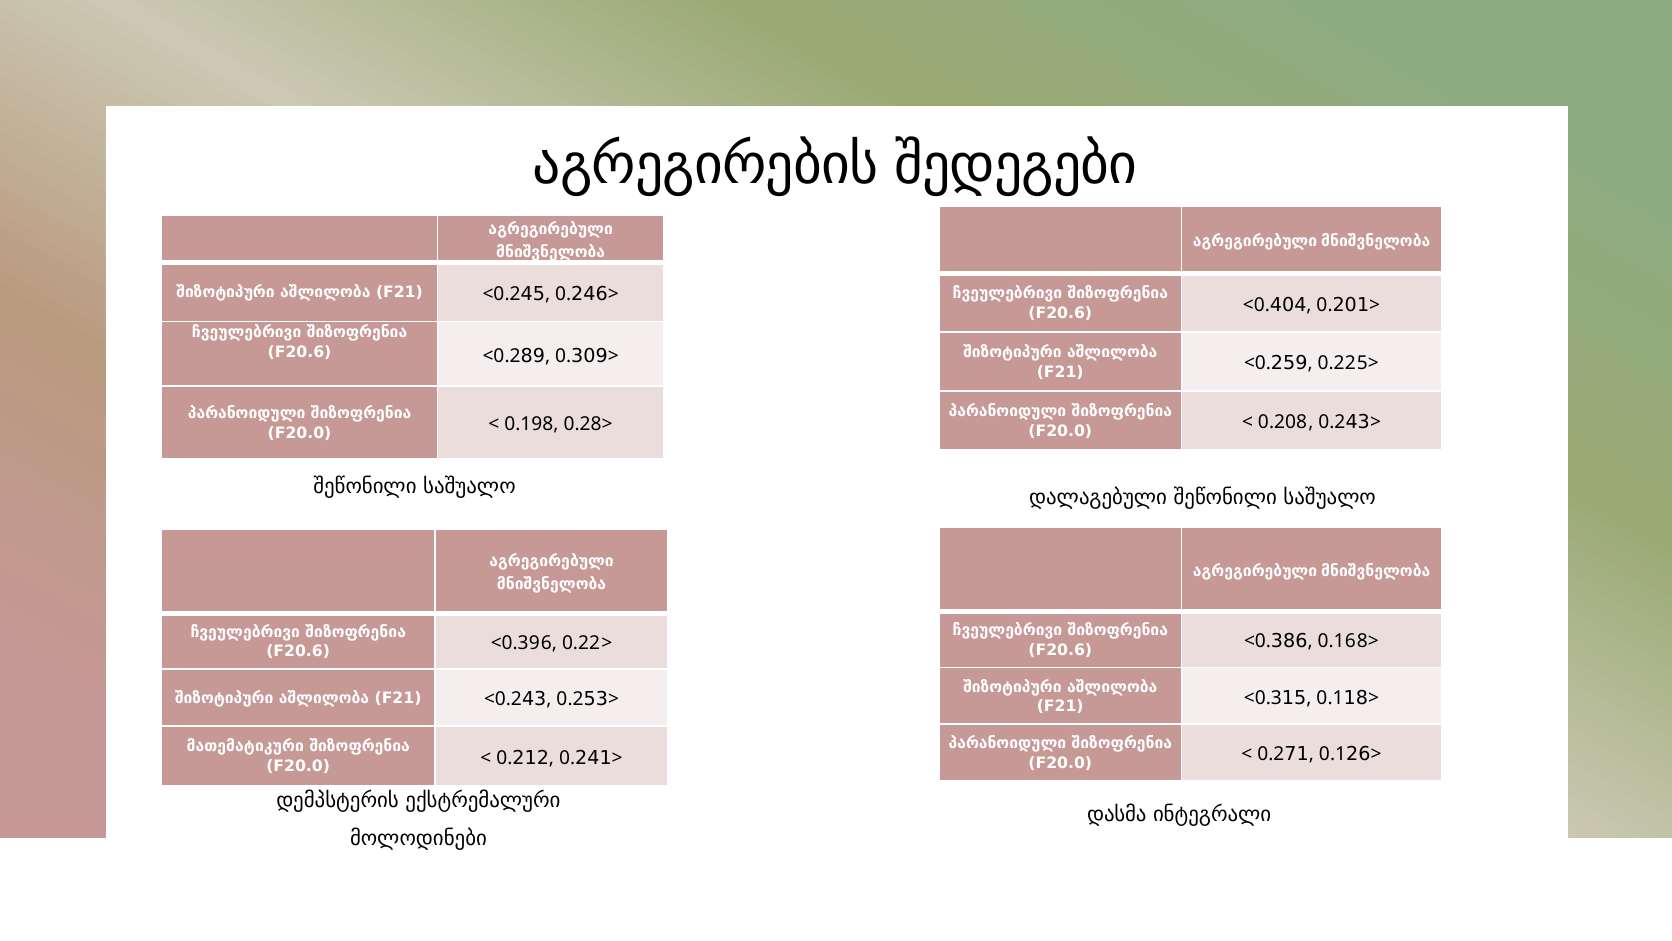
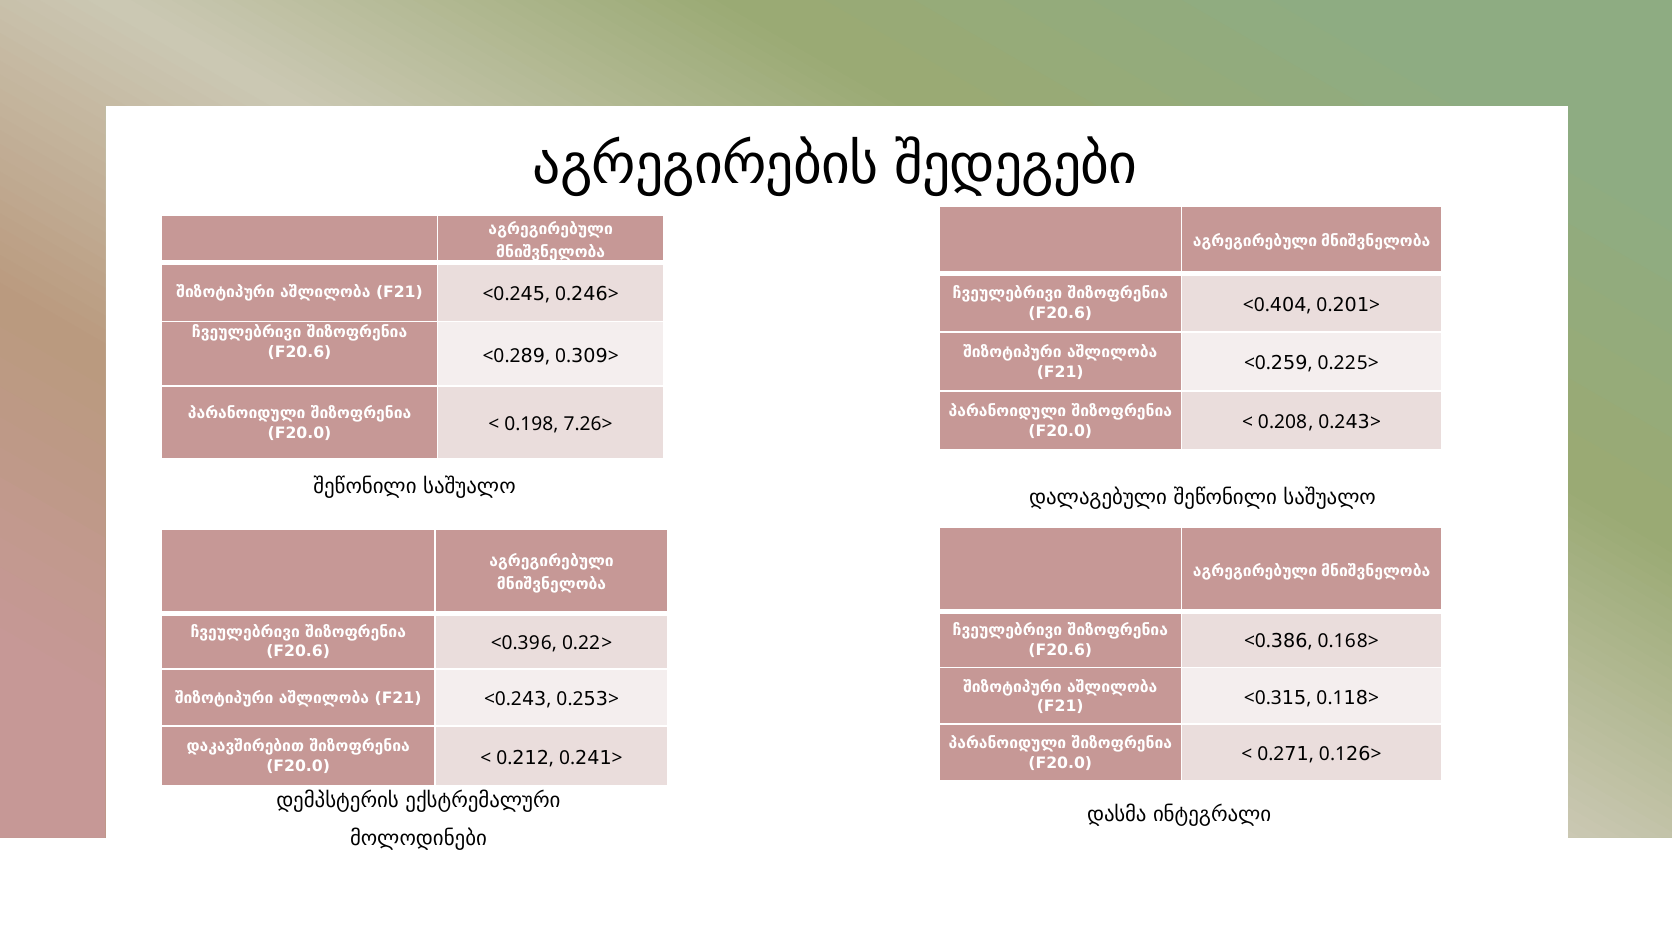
0.28>: 0.28> -> 7.26>
მათემატიკური: მათემატიკური -> დაკავშირებით
